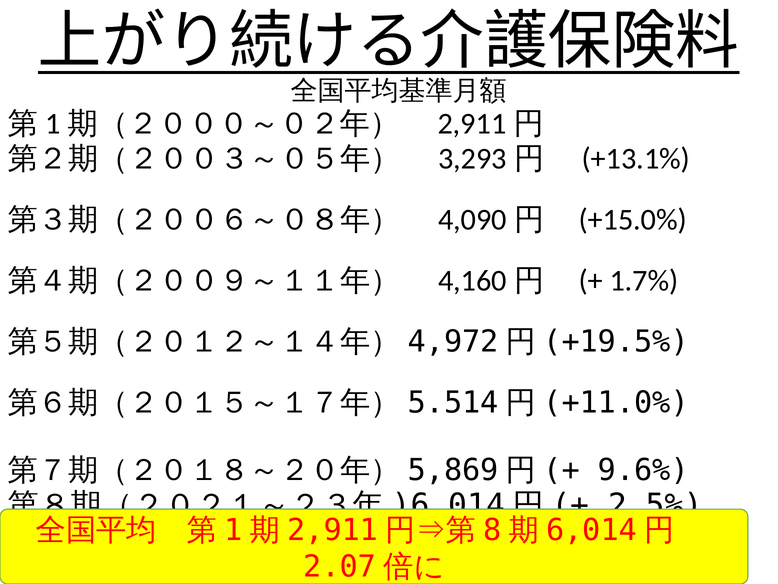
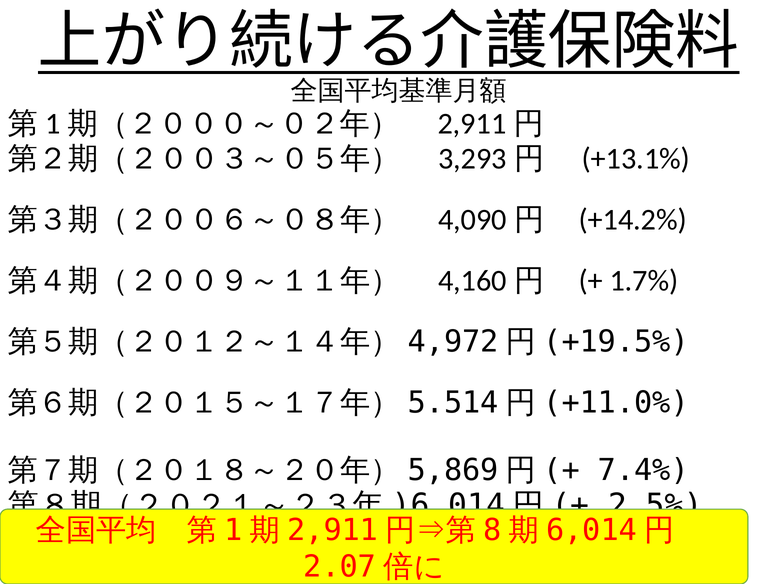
+15.0%: +15.0% -> +14.2%
9.6%: 9.6% -> 7.4%
